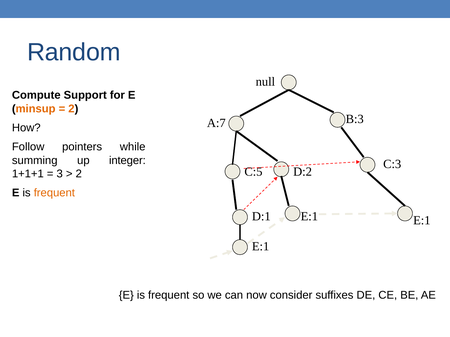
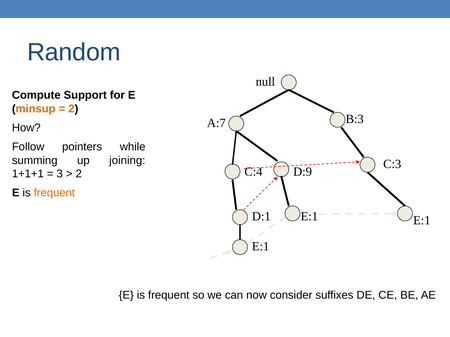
integer: integer -> joining
C:5: C:5 -> C:4
D:2: D:2 -> D:9
